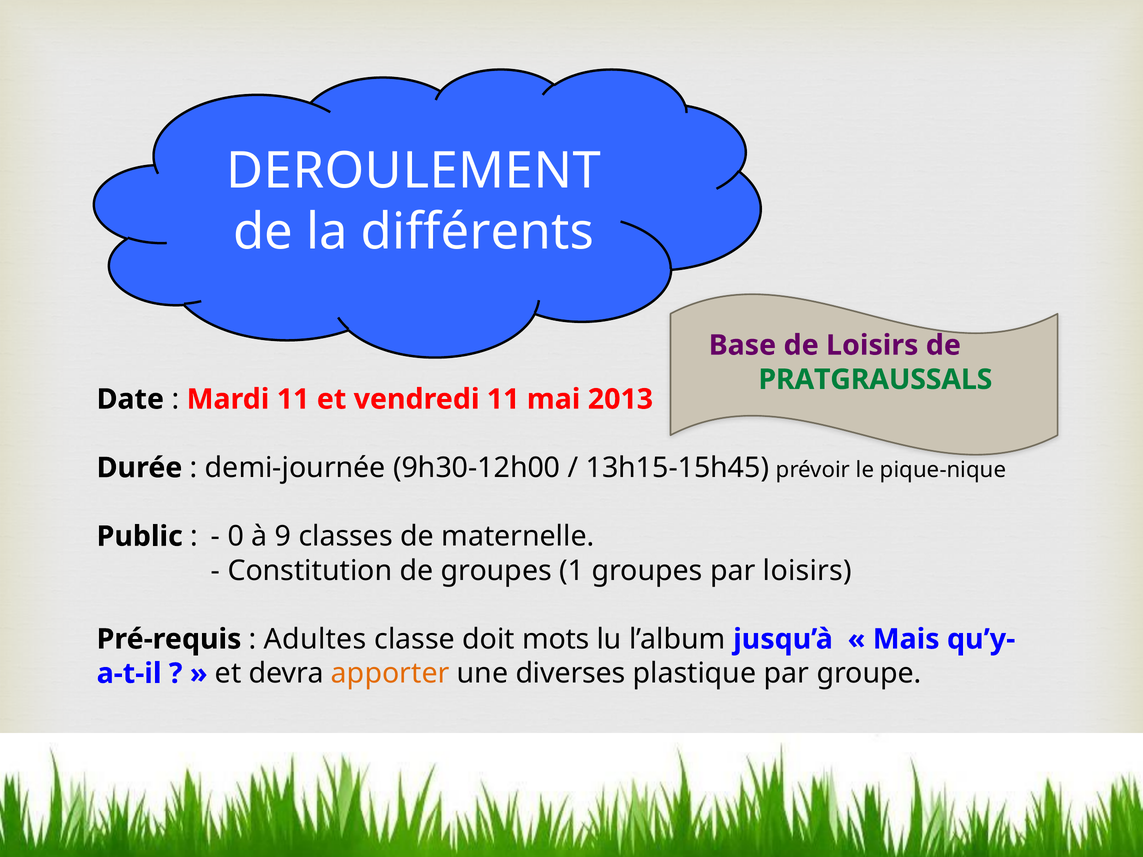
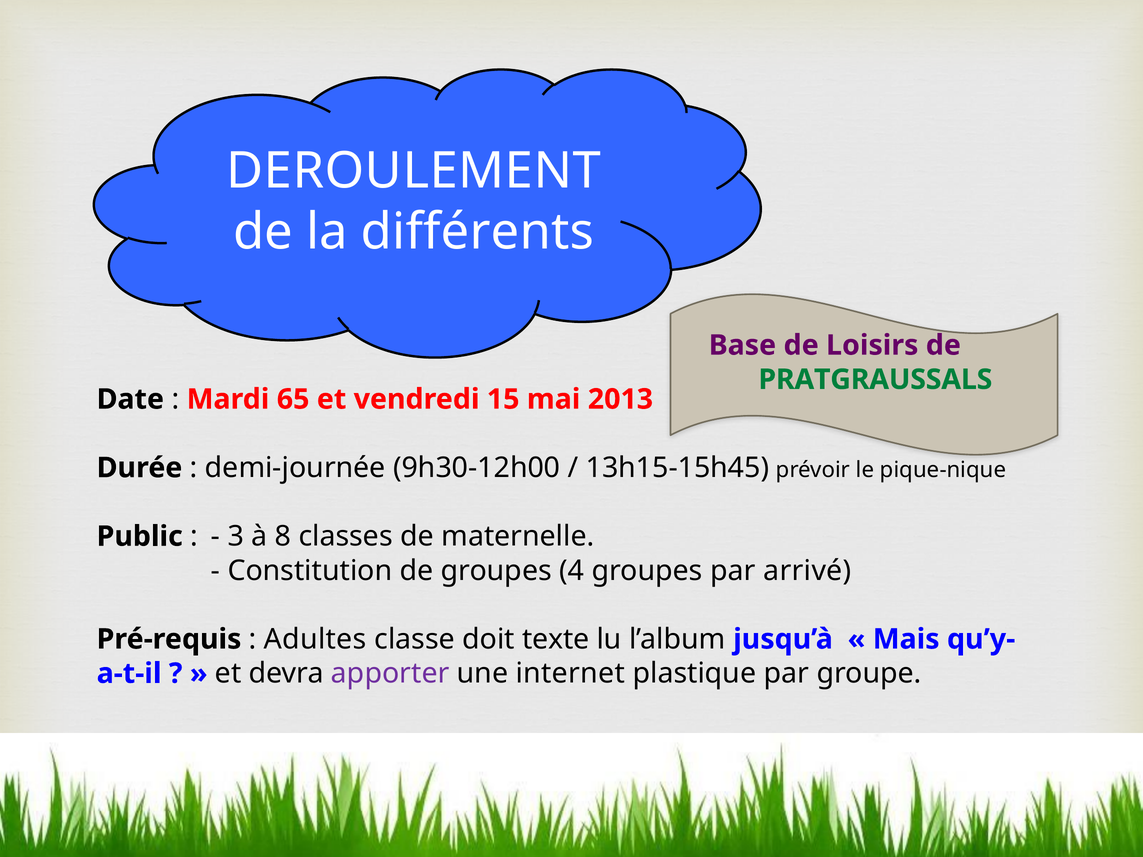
Mardi 11: 11 -> 65
vendredi 11: 11 -> 15
0: 0 -> 3
9: 9 -> 8
1: 1 -> 4
par loisirs: loisirs -> arrivé
mots: mots -> texte
apporter colour: orange -> purple
diverses: diverses -> internet
